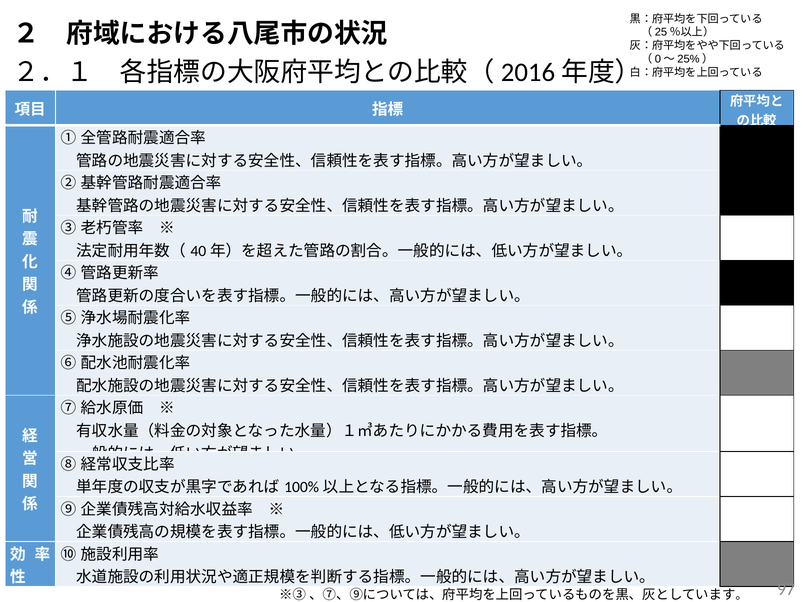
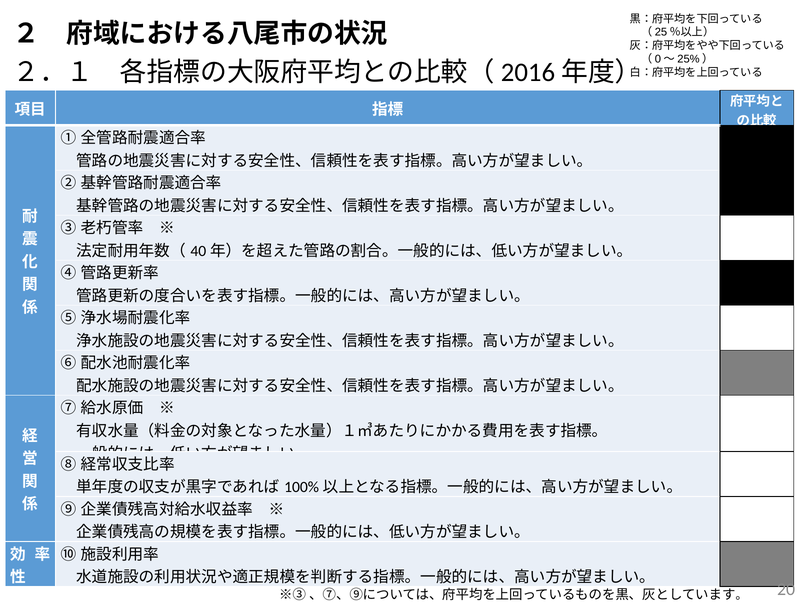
97: 97 -> 20
